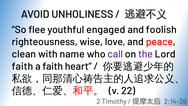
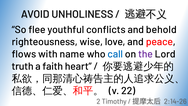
engaged: engaged -> conflicts
foolish: foolish -> behold
clean: clean -> flows
call colour: purple -> blue
faith at (22, 66): faith -> truth
